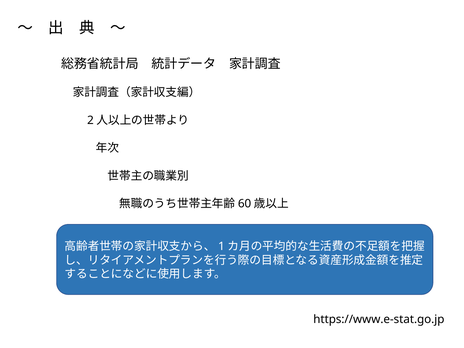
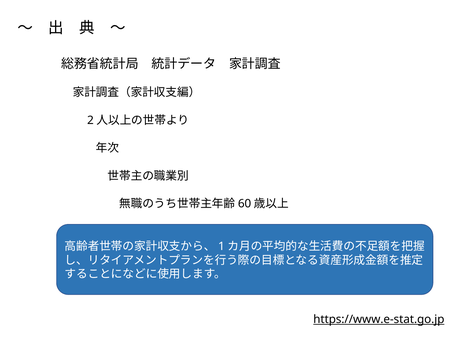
https://www.e-stat.go.jp underline: none -> present
